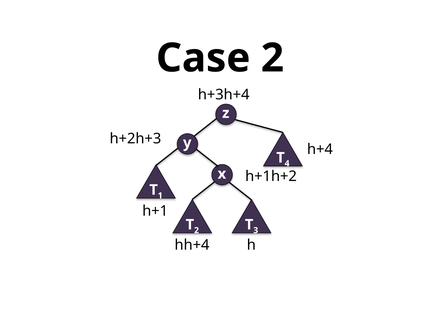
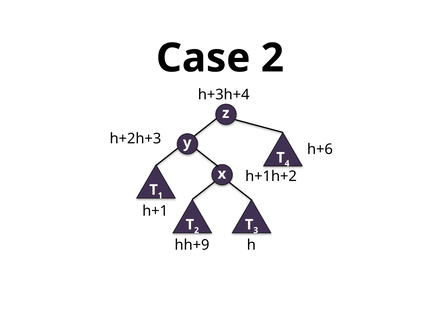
h+4 at (320, 149): h+4 -> h+6
h+4 at (197, 245): h+4 -> h+9
